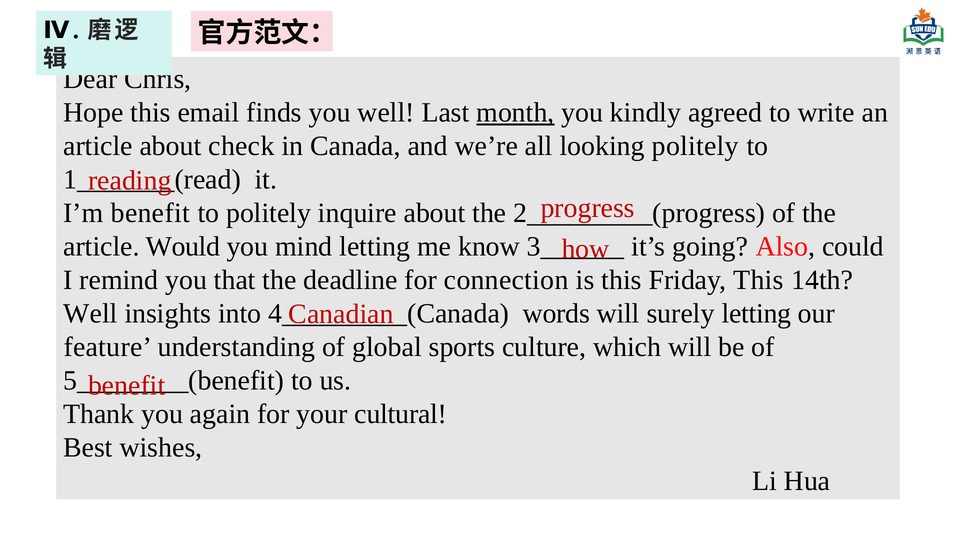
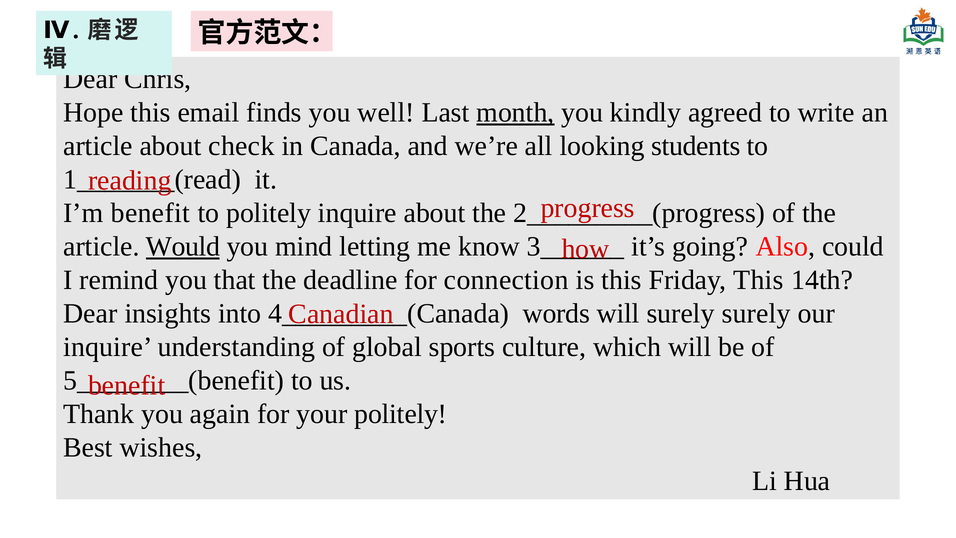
looking politely: politely -> students
Would underline: none -> present
Well at (90, 313): Well -> Dear
surely letting: letting -> surely
feature at (108, 347): feature -> inquire
your cultural: cultural -> politely
